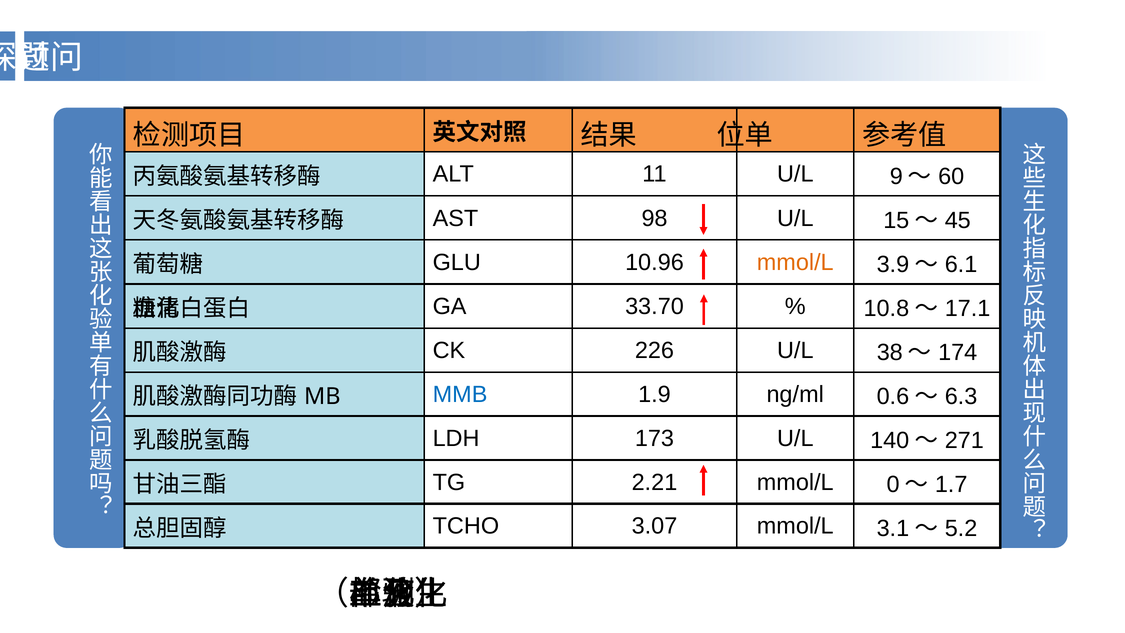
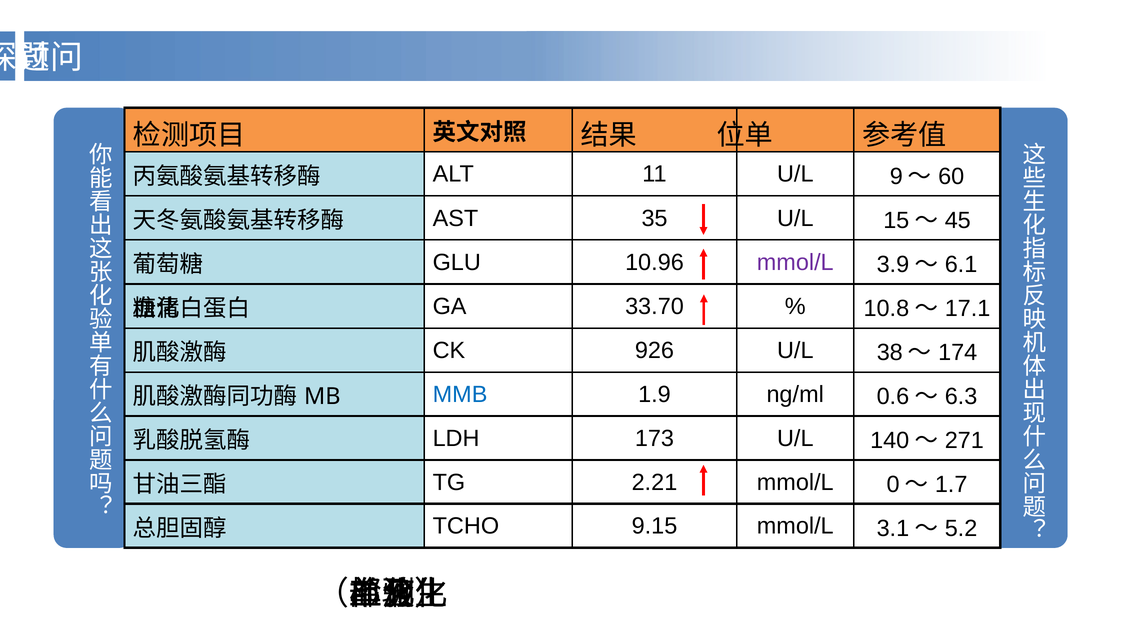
98: 98 -> 35
mmol/L at (795, 262) colour: orange -> purple
226: 226 -> 926
3.07: 3.07 -> 9.15
